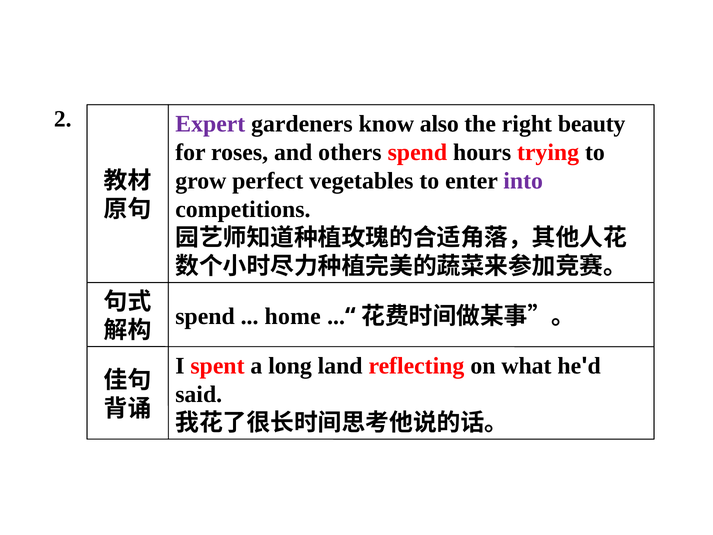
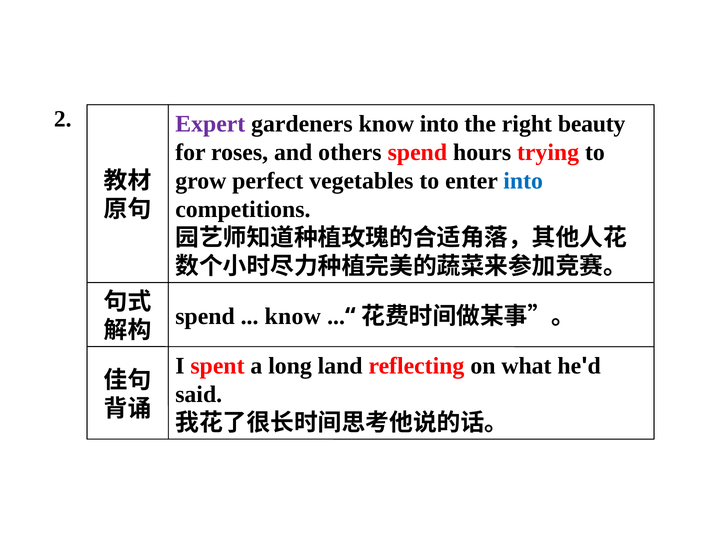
know also: also -> into
into at (523, 181) colour: purple -> blue
home at (293, 316): home -> know
